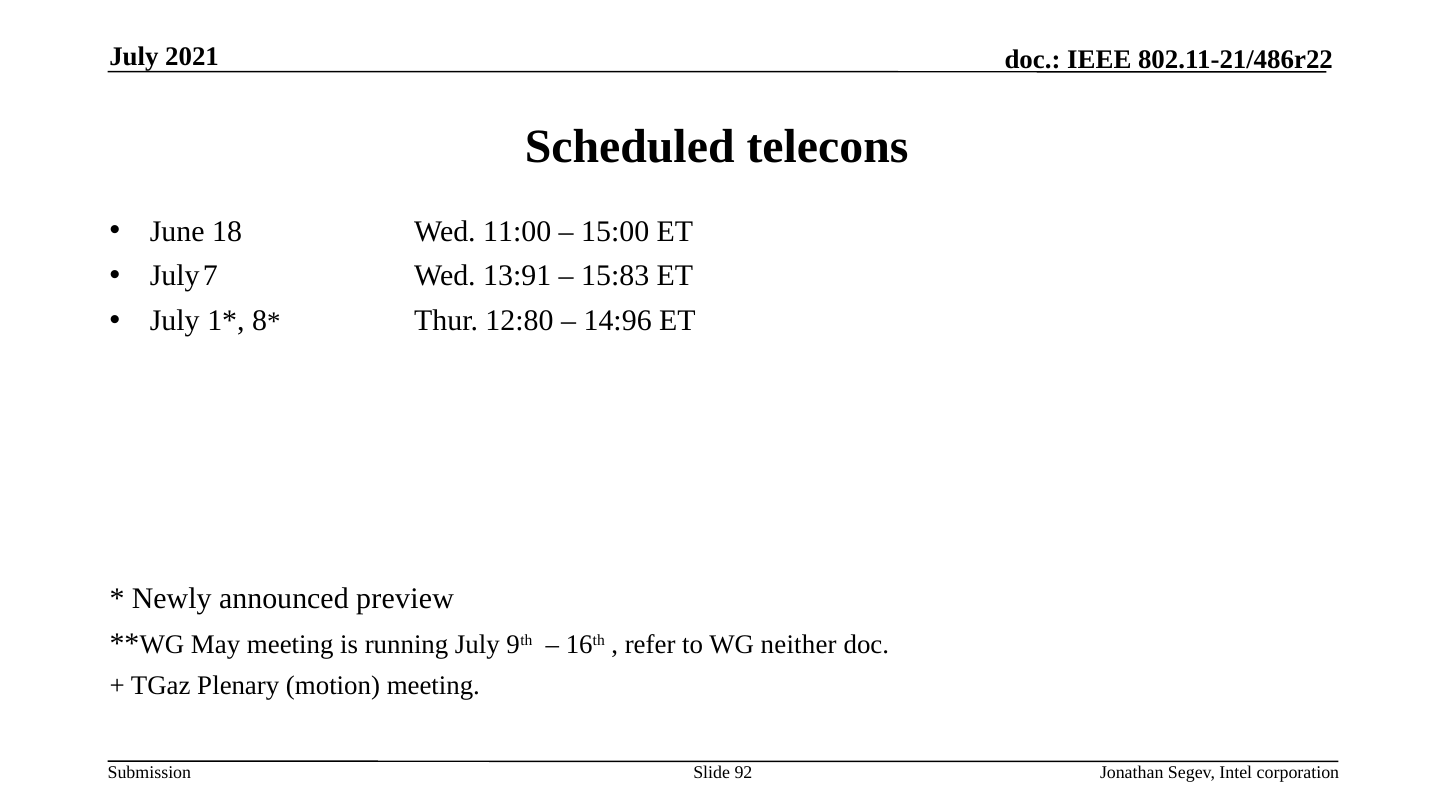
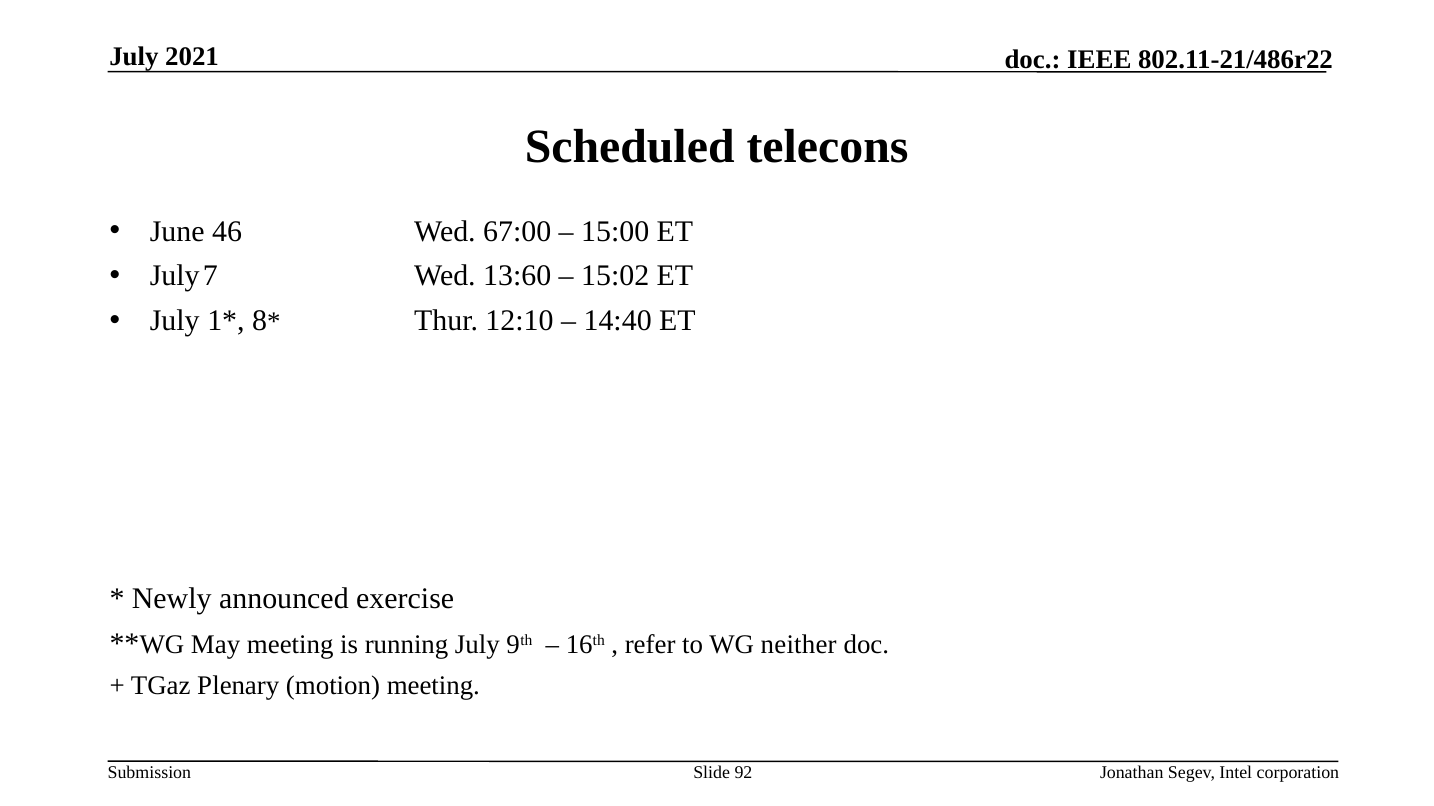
18: 18 -> 46
11:00: 11:00 -> 67:00
13:91: 13:91 -> 13:60
15:83: 15:83 -> 15:02
12:80: 12:80 -> 12:10
14:96: 14:96 -> 14:40
preview: preview -> exercise
